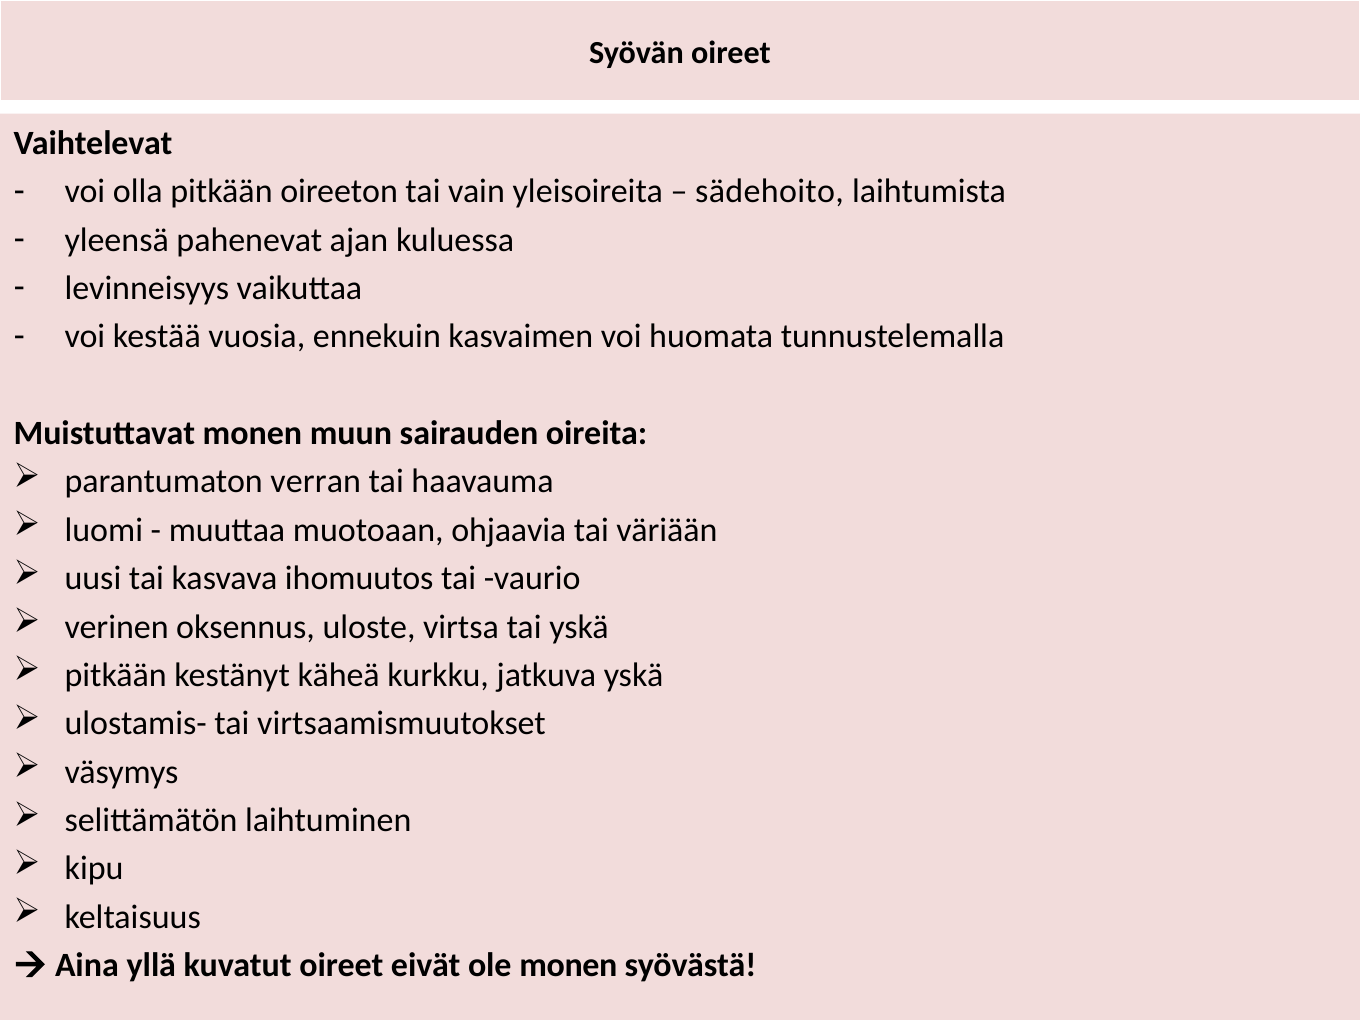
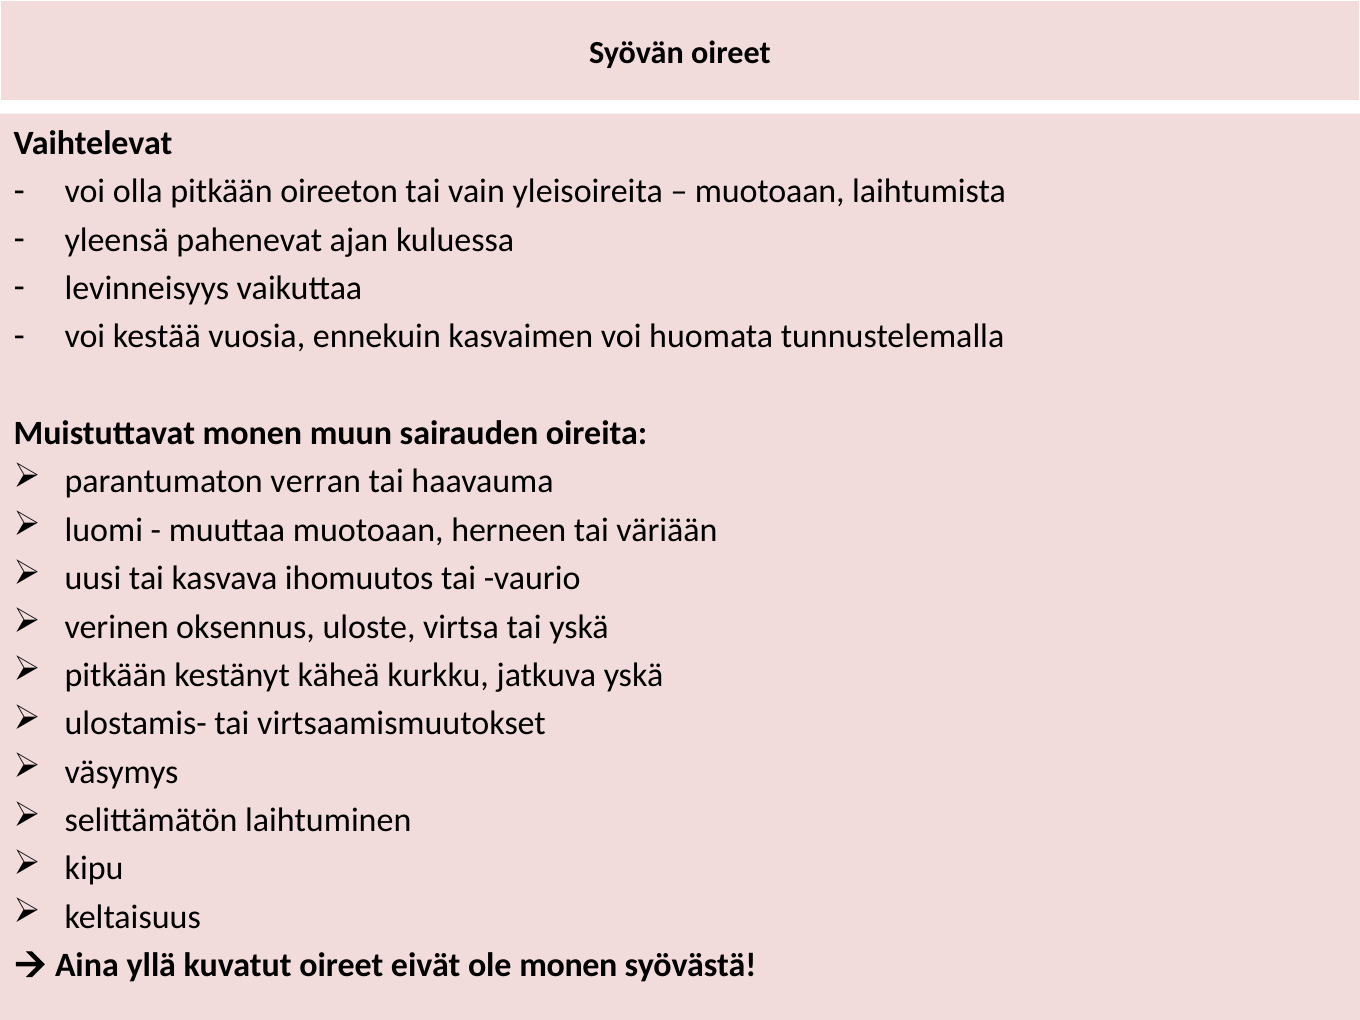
sädehoito at (769, 192): sädehoito -> muotoaan
ohjaavia: ohjaavia -> herneen
